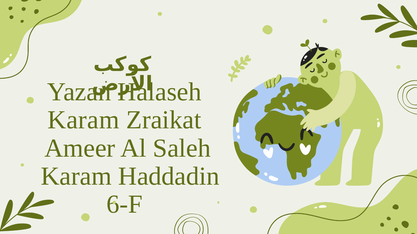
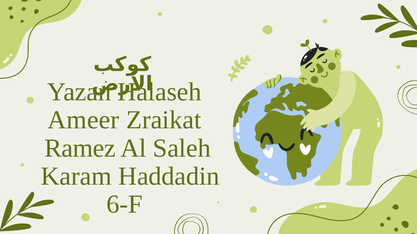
Karam at (83, 120): Karam -> Ameer
Ameer: Ameer -> Ramez
